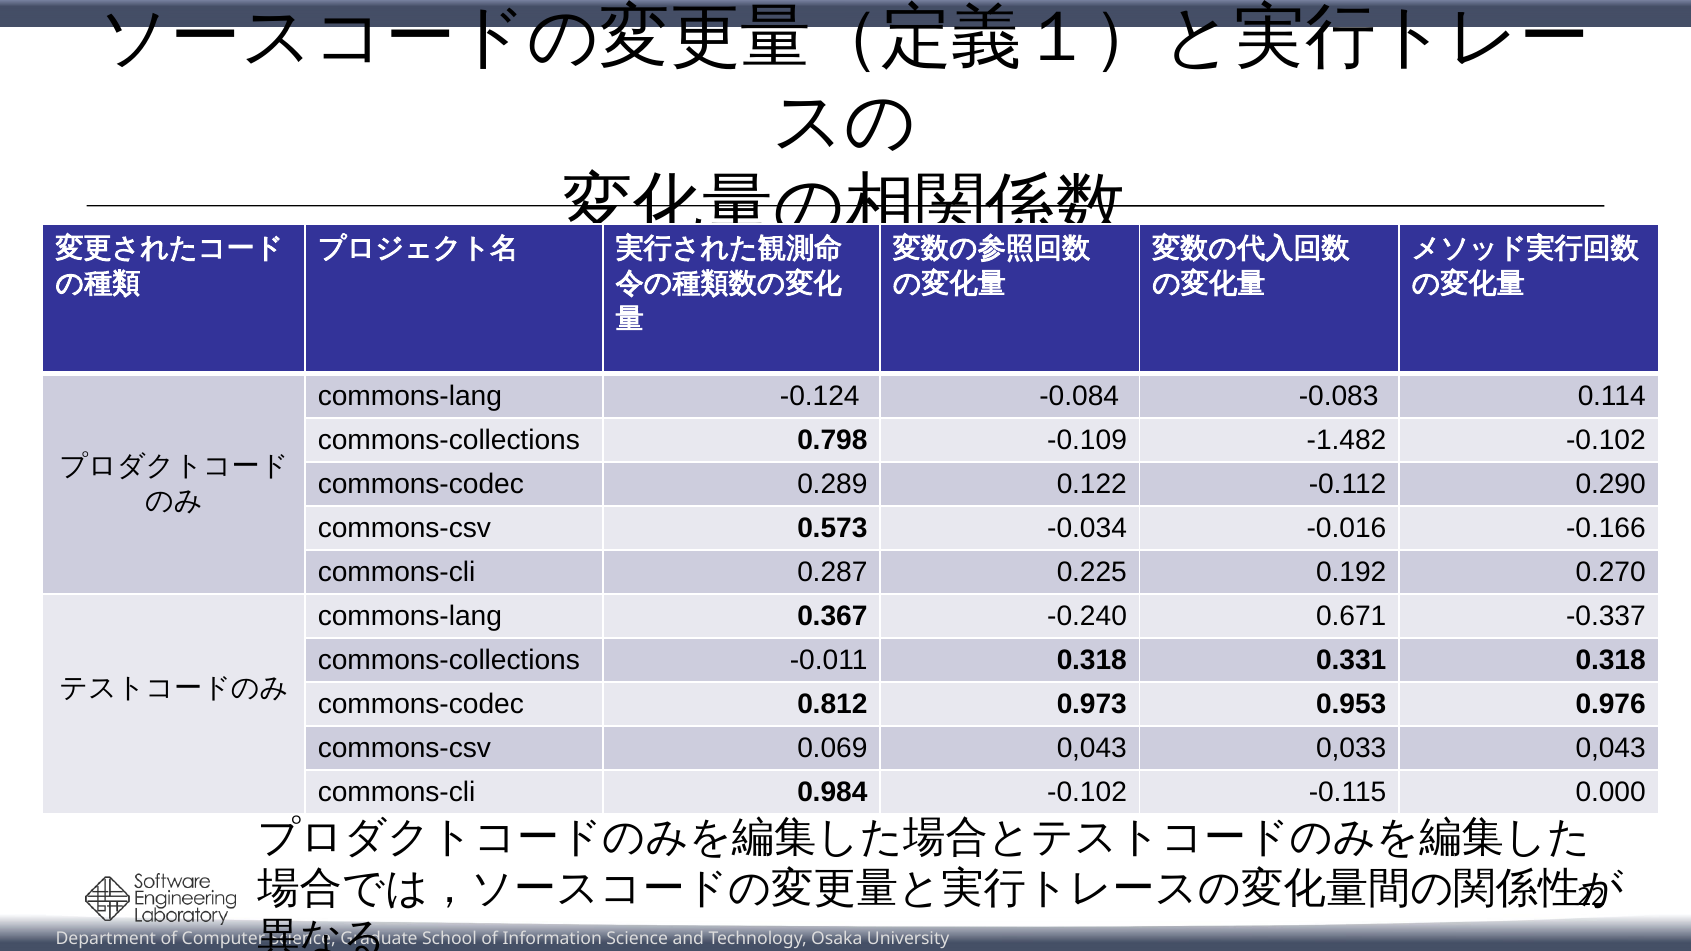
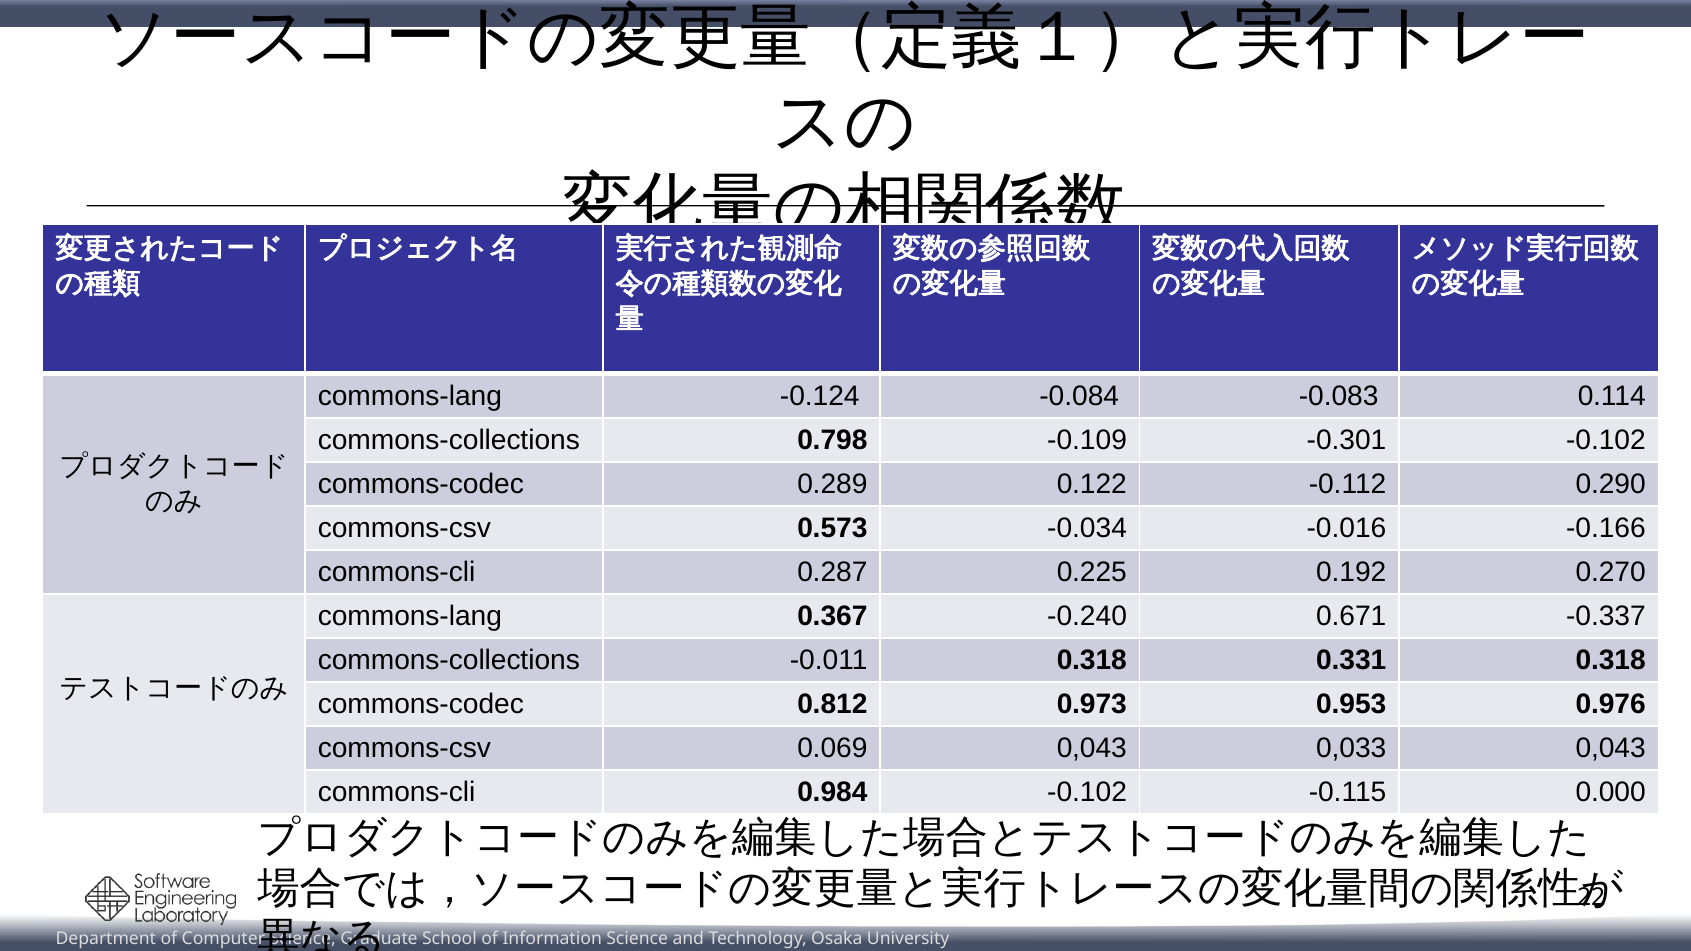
-1.482: -1.482 -> -0.301
